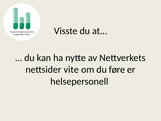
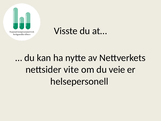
føre: føre -> veie
